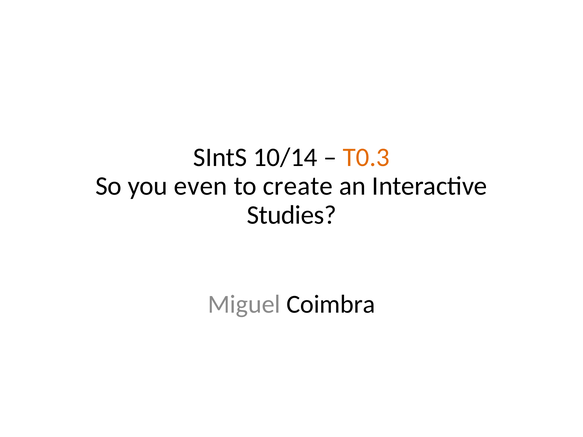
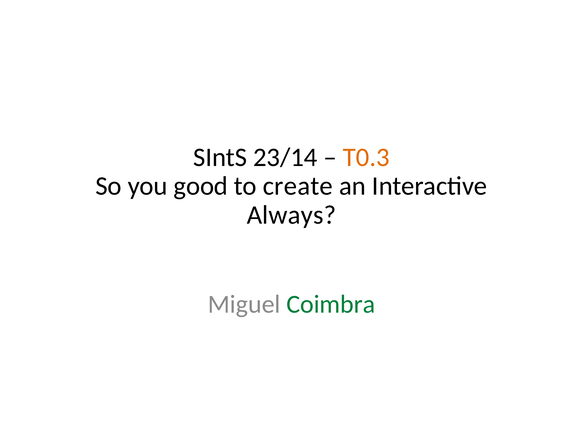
10/14: 10/14 -> 23/14
even: even -> good
Studies: Studies -> Always
Coimbra colour: black -> green
